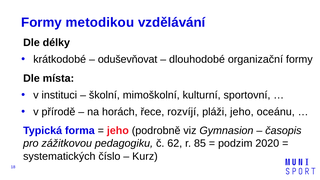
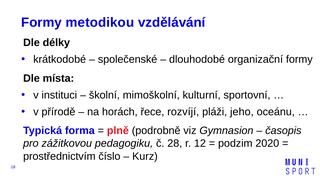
oduševňovat: oduševňovat -> společenské
jeho at (118, 131): jeho -> plně
62: 62 -> 28
85: 85 -> 12
systematických: systematických -> prostřednictvím
